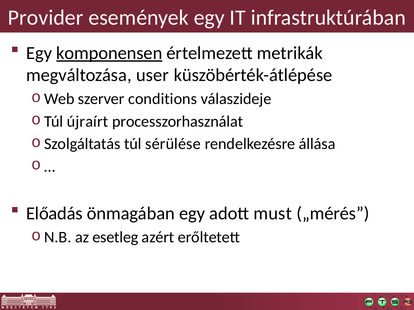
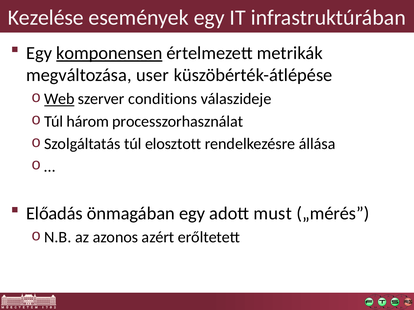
Provider: Provider -> Kezelése
Web underline: none -> present
újraírt: újraírt -> három
sérülése: sérülése -> elosztott
esetleg: esetleg -> azonos
